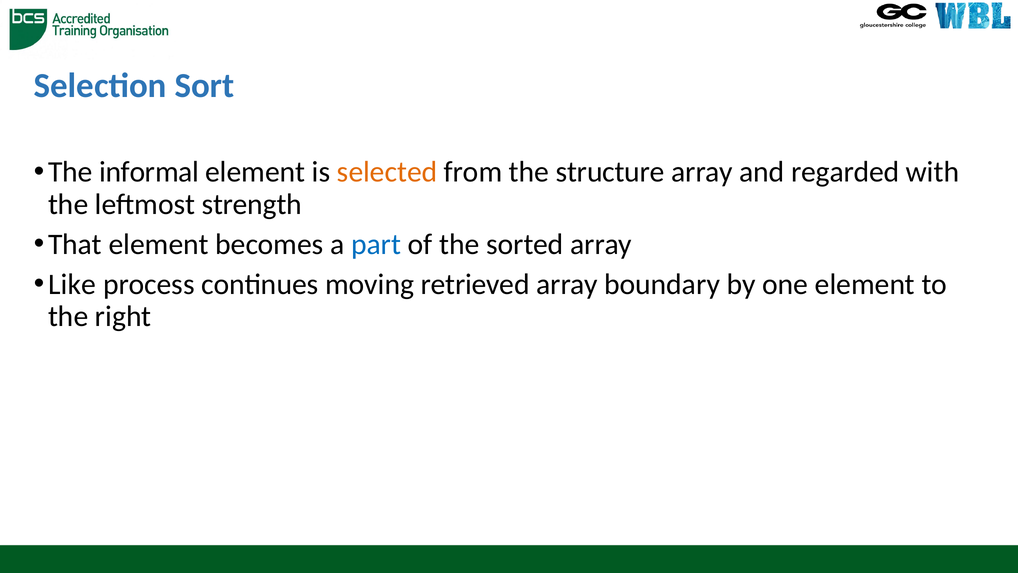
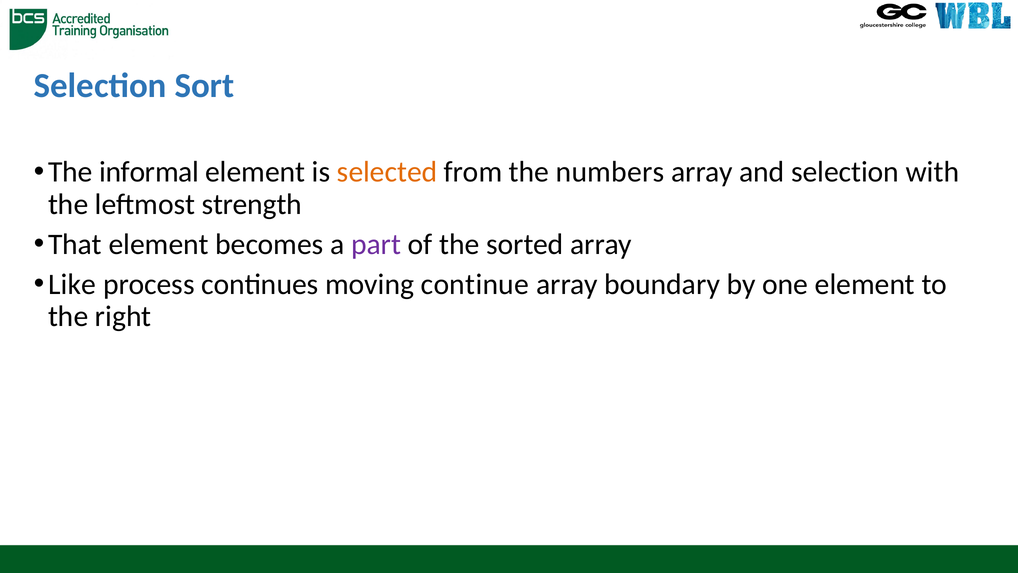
structure: structure -> numbers
and regarded: regarded -> selection
part colour: blue -> purple
retrieved: retrieved -> continue
